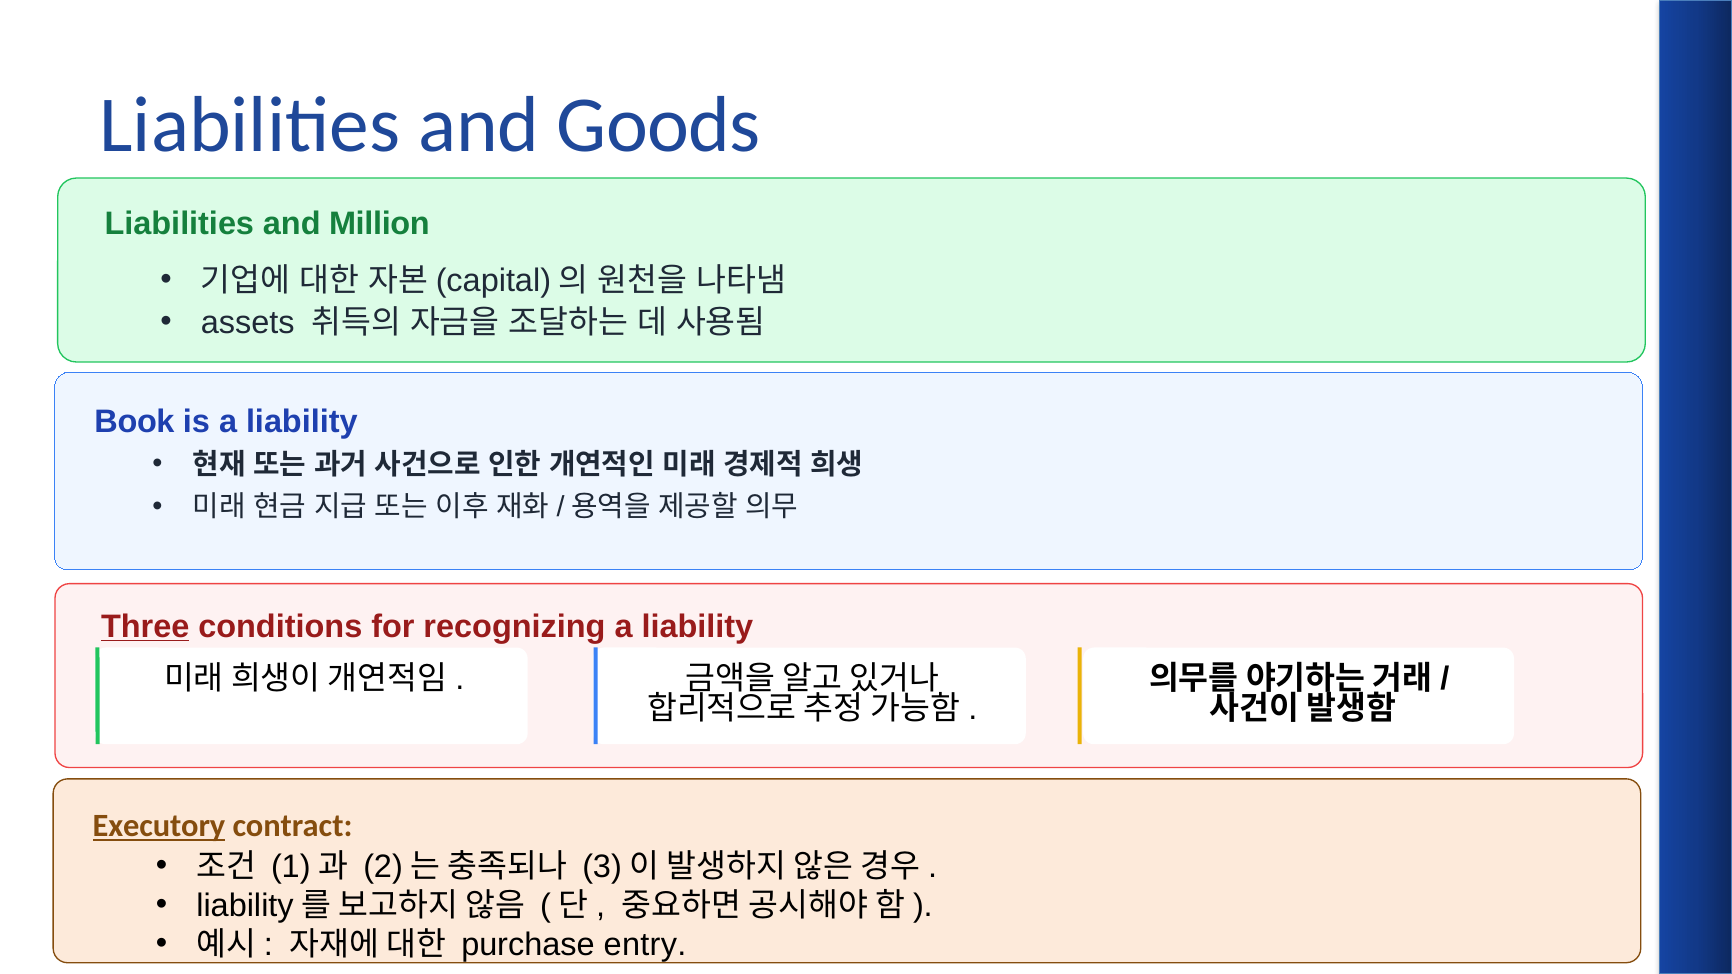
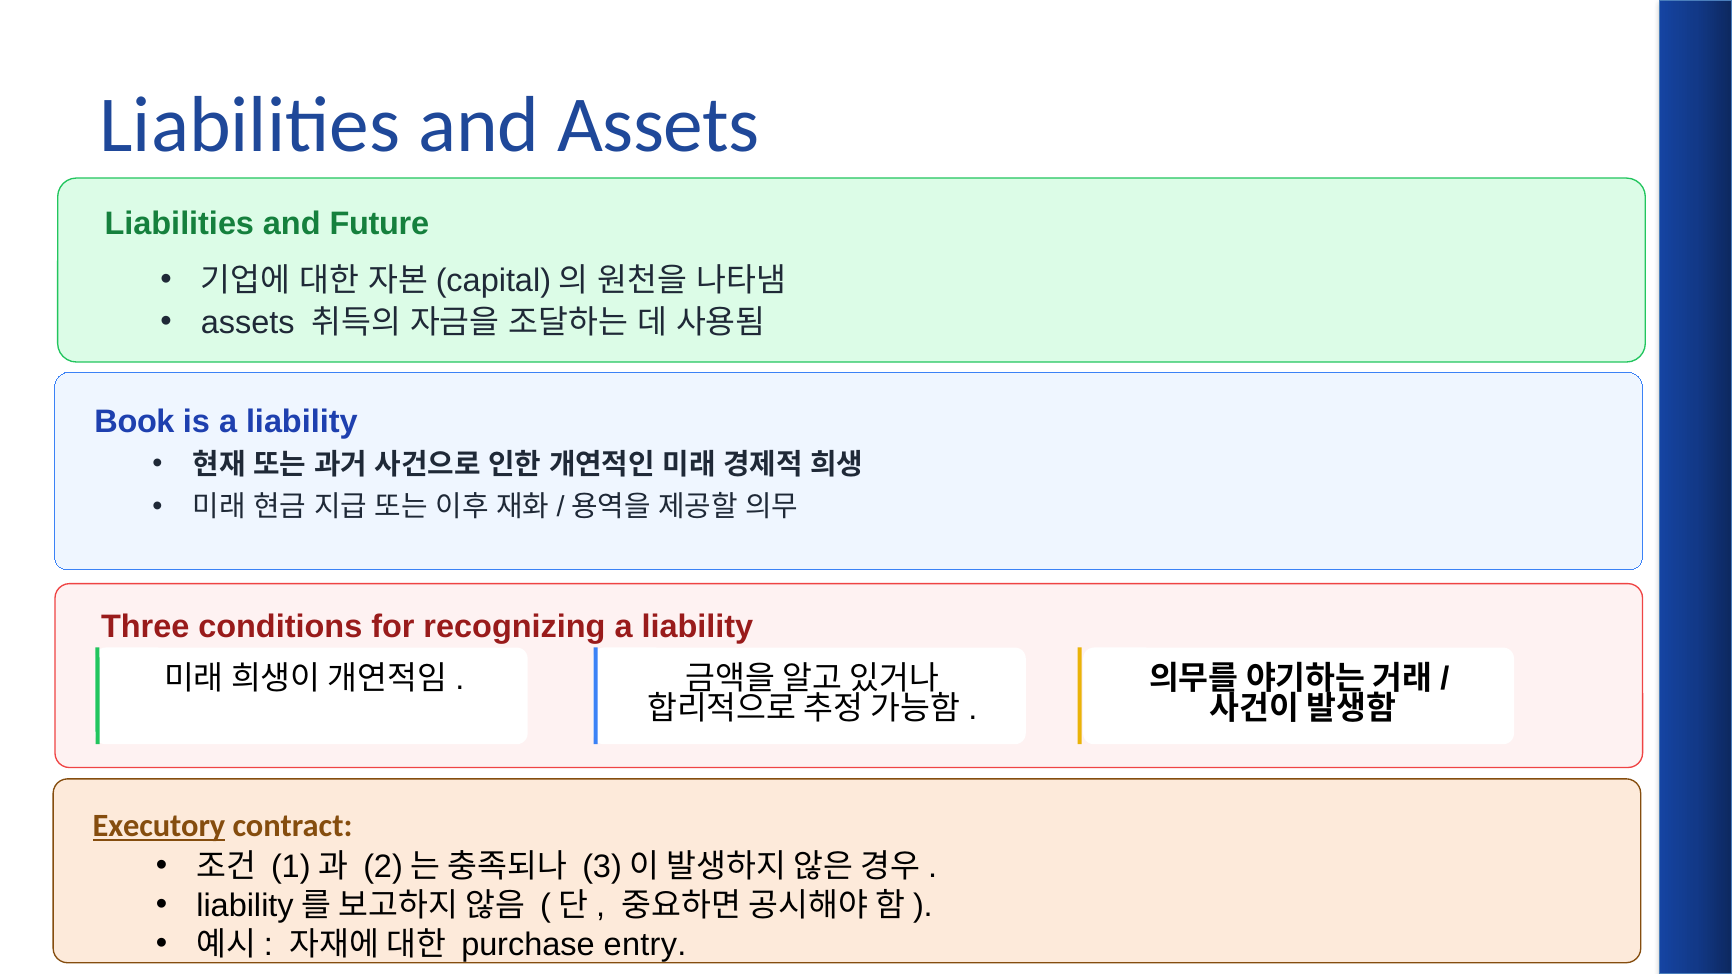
and Goods: Goods -> Assets
Million: Million -> Future
Three underline: present -> none
